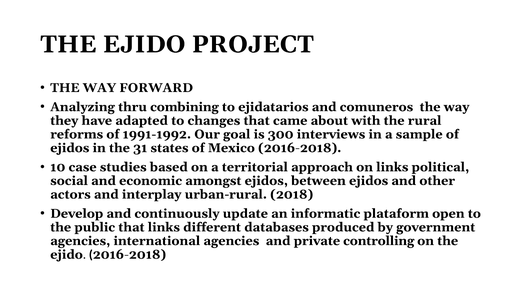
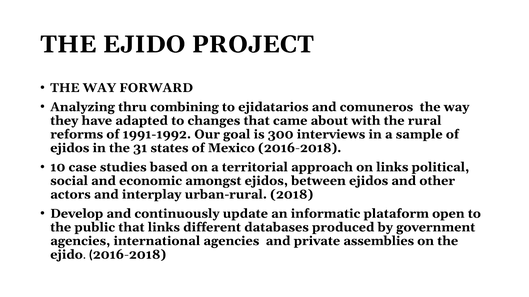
controlling: controlling -> assemblies
